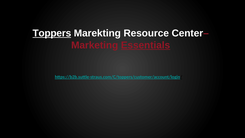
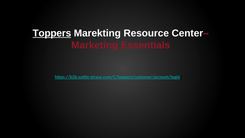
Essentials underline: present -> none
